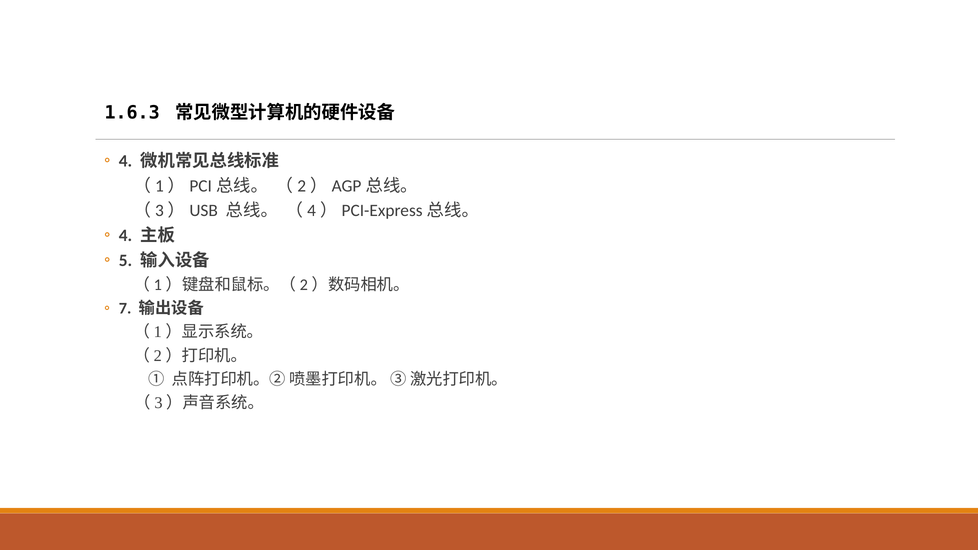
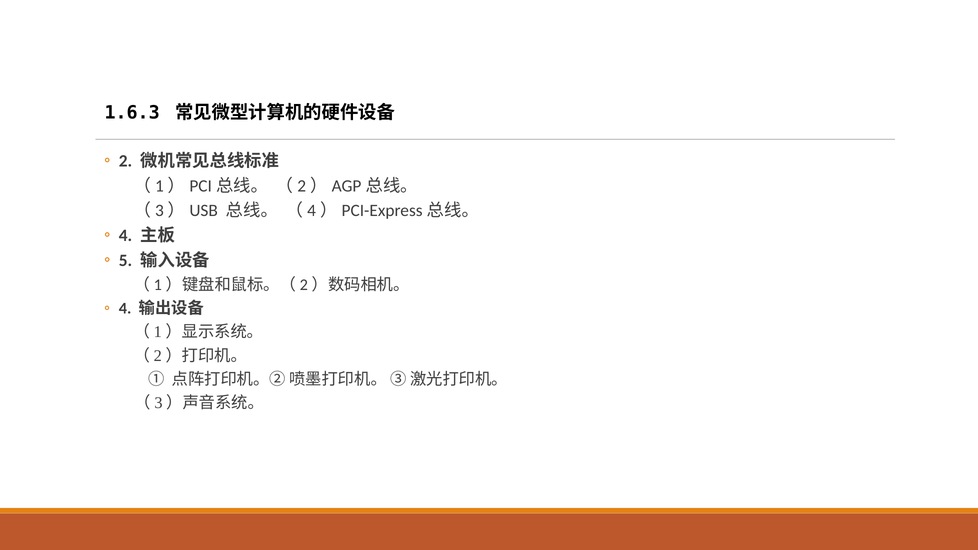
4 at (126, 161): 4 -> 2
7 at (125, 308): 7 -> 4
